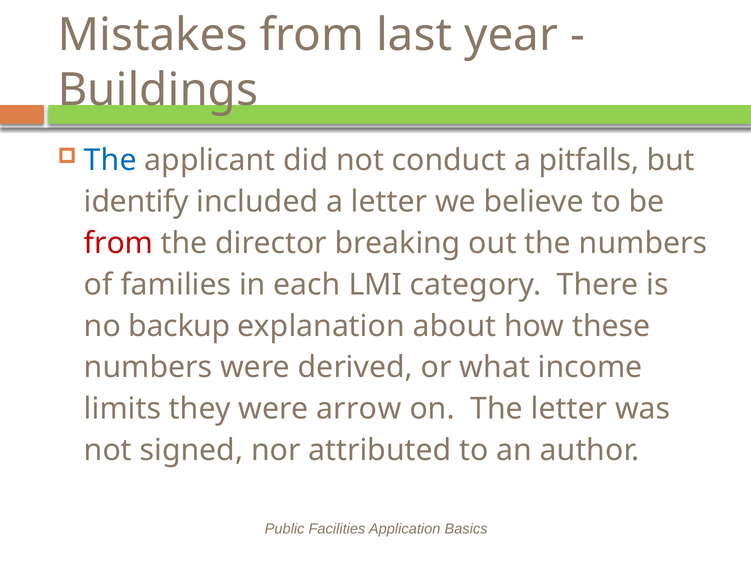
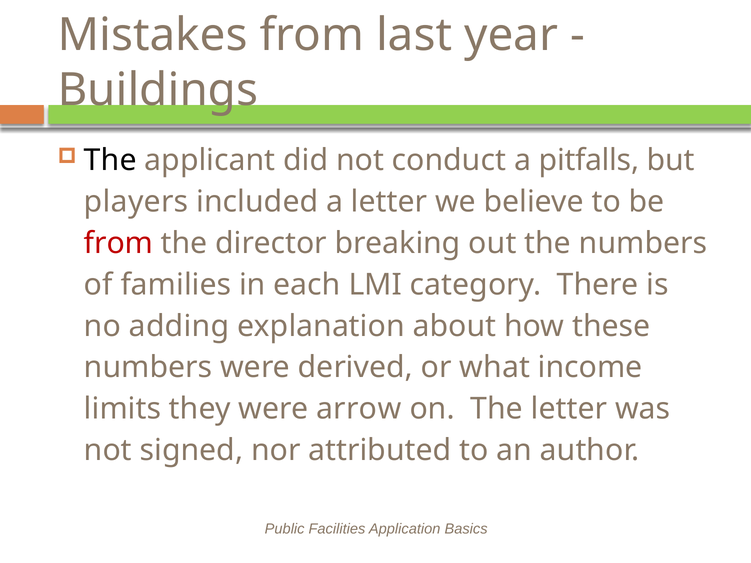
The at (110, 161) colour: blue -> black
identify: identify -> players
backup: backup -> adding
